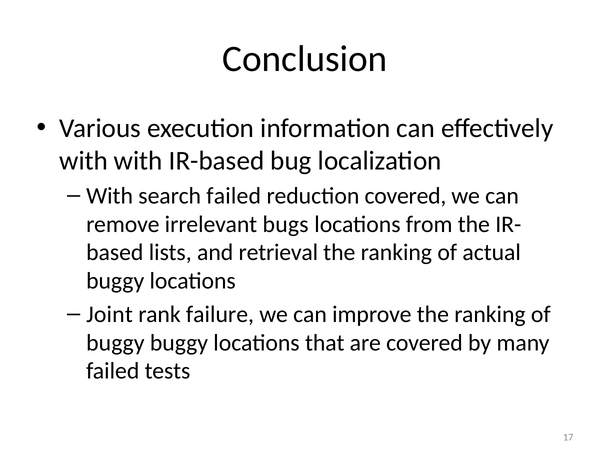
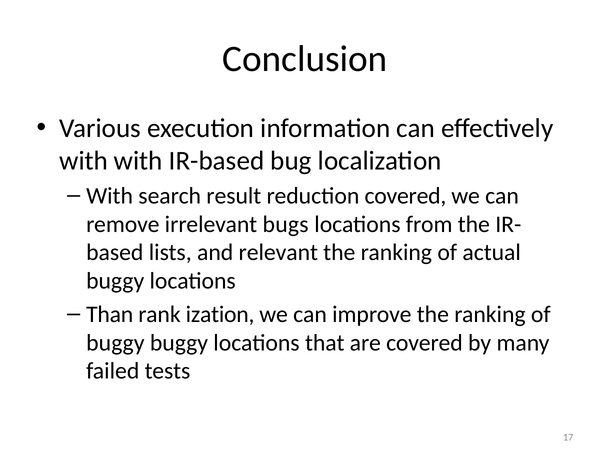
search failed: failed -> result
retrieval: retrieval -> relevant
Joint: Joint -> Than
failure: failure -> ization
